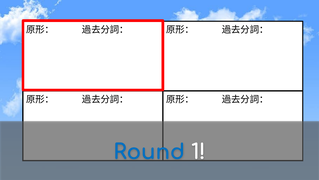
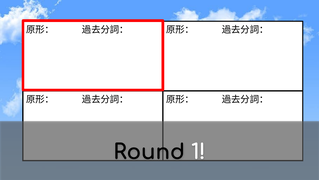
Round colour: blue -> black
